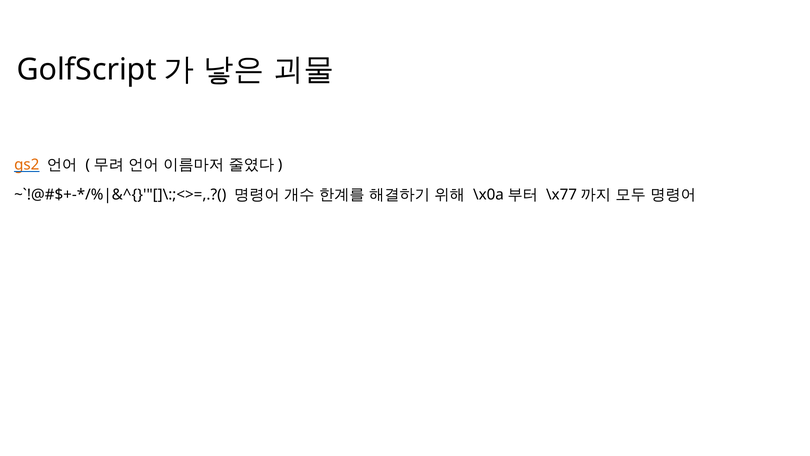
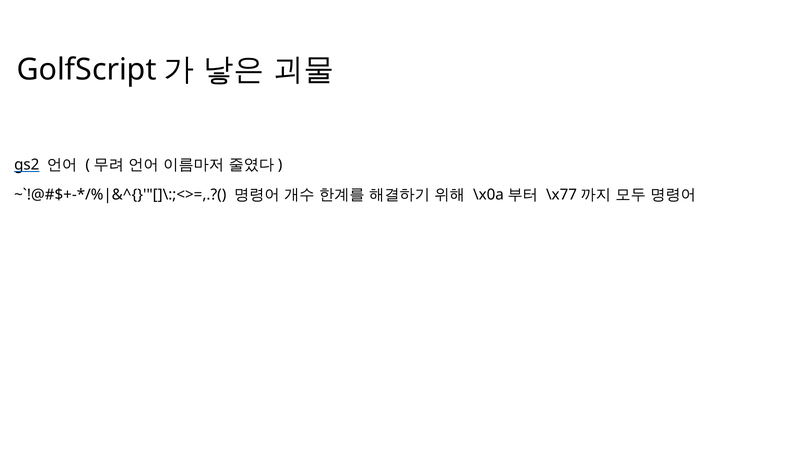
gs2 colour: orange -> black
